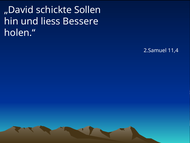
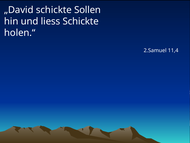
liess Bessere: Bessere -> Schickte
